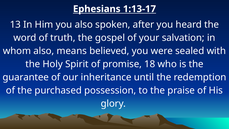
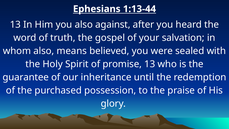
1:13-17: 1:13-17 -> 1:13-44
spoken: spoken -> against
promise 18: 18 -> 13
